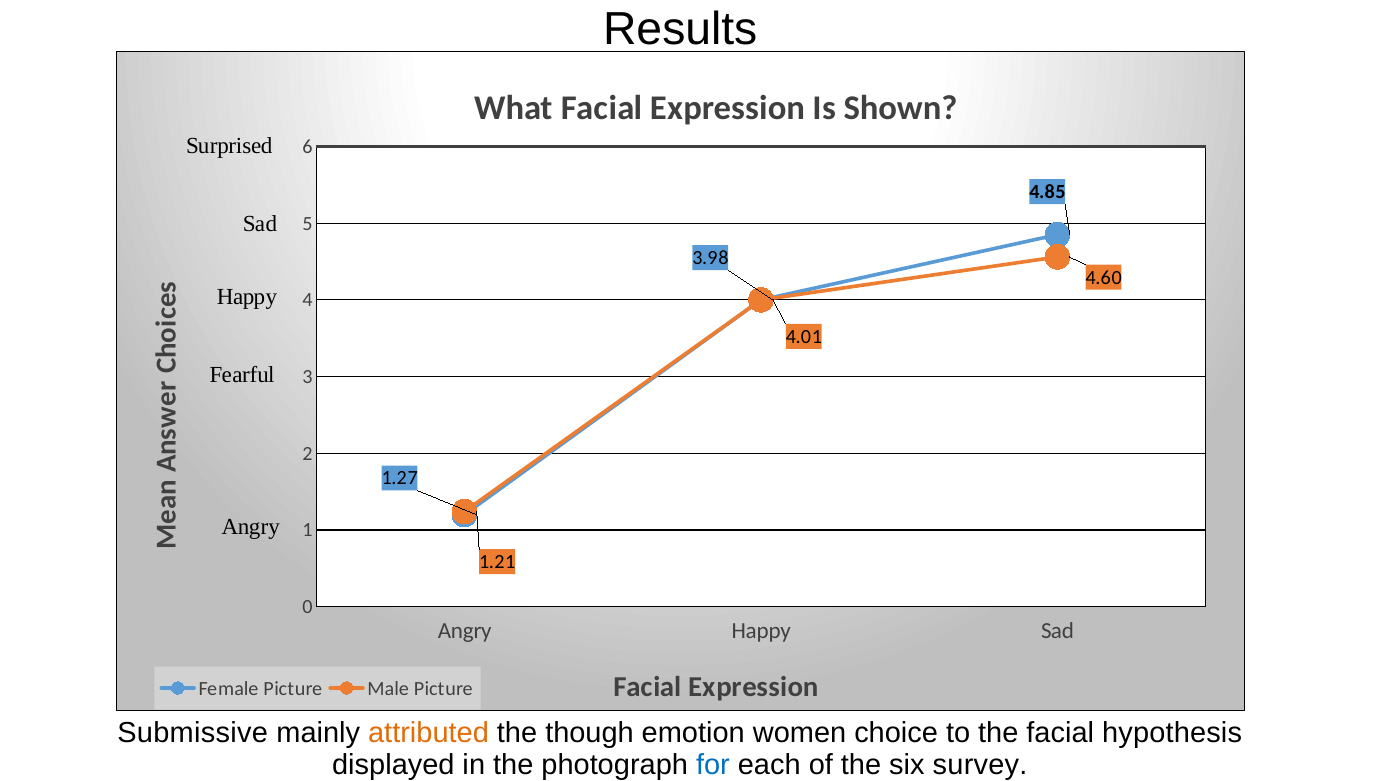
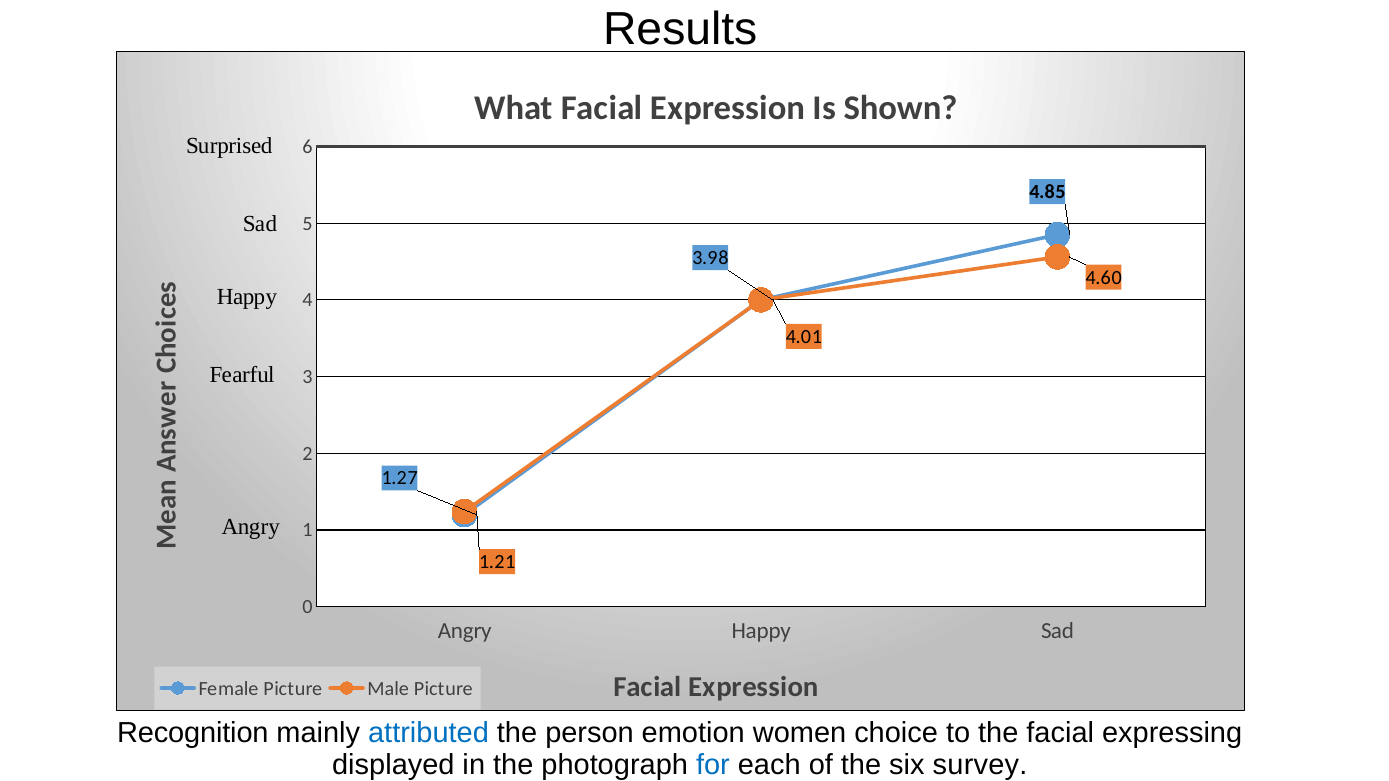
Submissive: Submissive -> Recognition
attributed colour: orange -> blue
though: though -> person
hypothesis: hypothesis -> expressing
